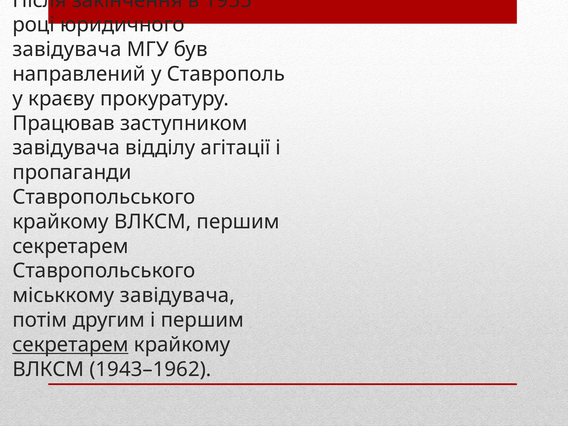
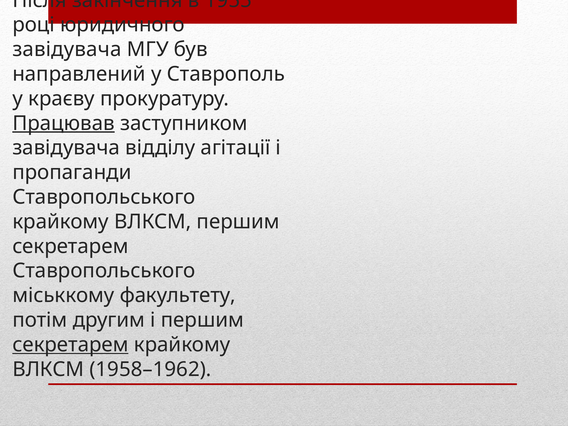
Працював underline: none -> present
міськкому завідувача: завідувача -> факультету
1943–1962: 1943–1962 -> 1958–1962
